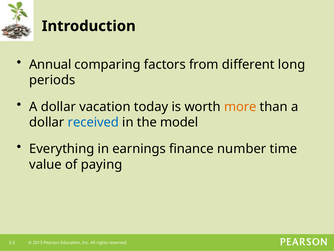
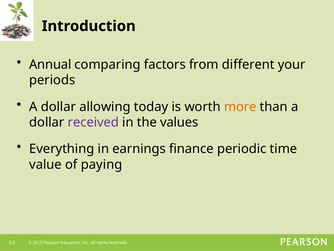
long: long -> your
vacation: vacation -> allowing
received colour: blue -> purple
model: model -> values
number: number -> periodic
